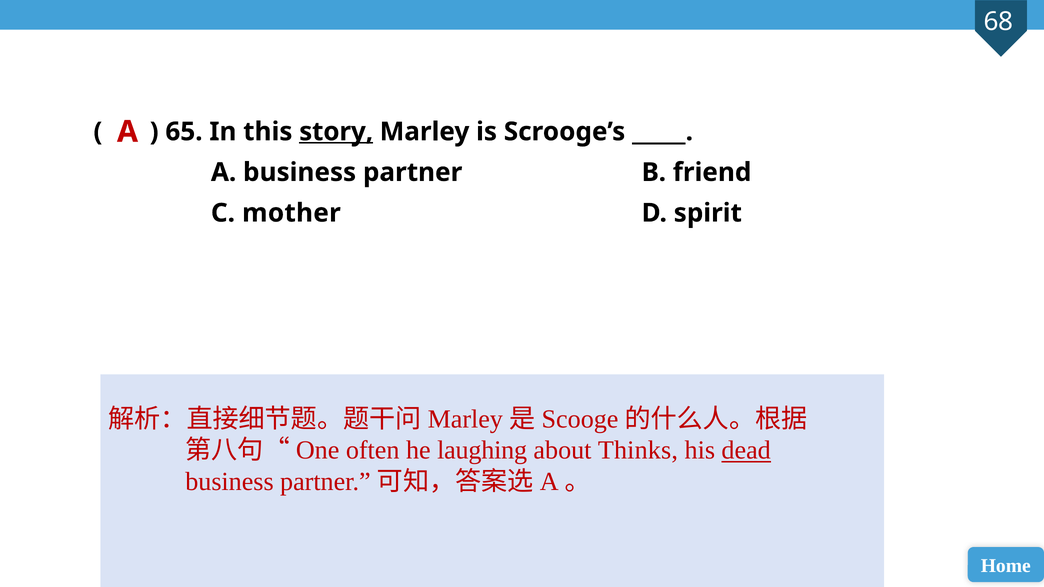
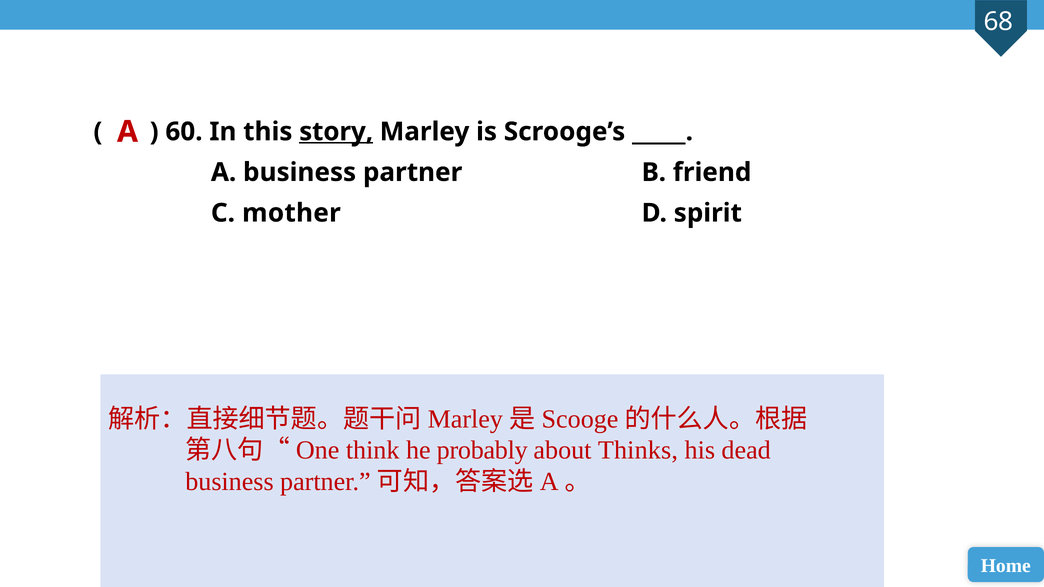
65: 65 -> 60
often: often -> think
laughing: laughing -> probably
dead underline: present -> none
